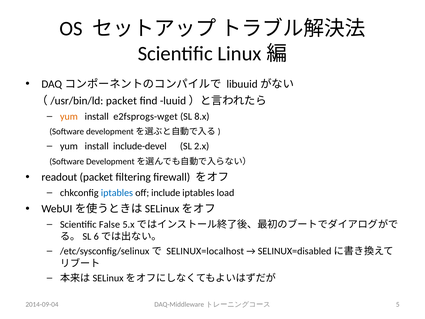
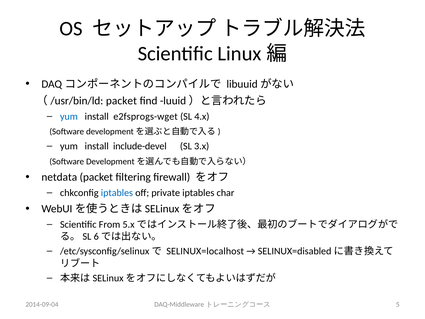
yum at (69, 116) colour: orange -> blue
8.x: 8.x -> 4.x
2.x: 2.x -> 3.x
readout: readout -> netdata
include: include -> private
load: load -> char
False: False -> From
